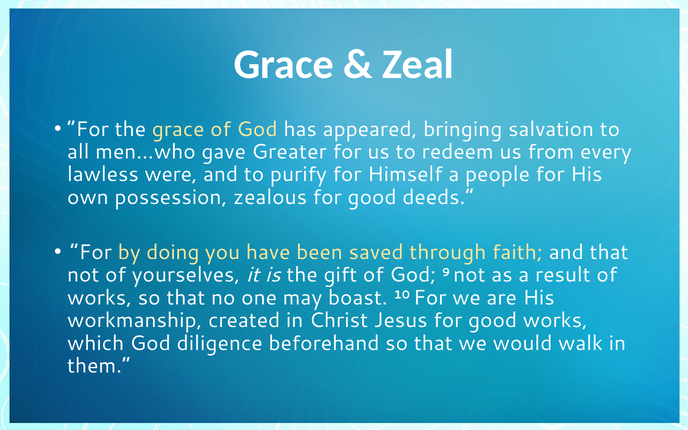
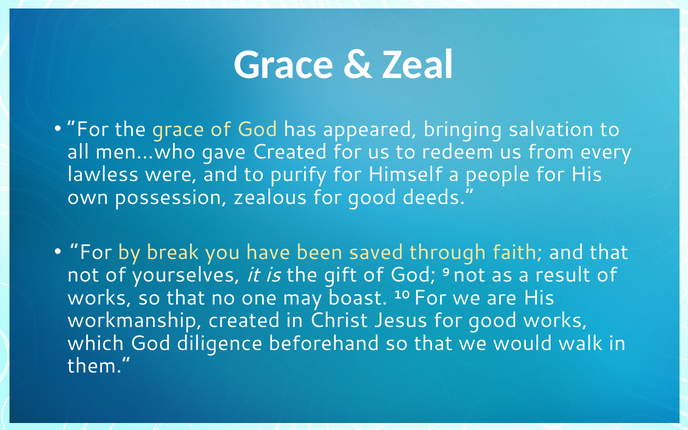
gave Greater: Greater -> Created
doing: doing -> break
